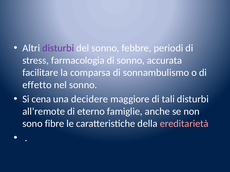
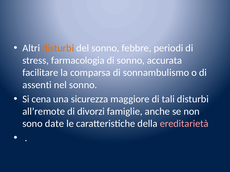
disturbi at (58, 48) colour: purple -> orange
effetto: effetto -> assenti
decidere: decidere -> sicurezza
eterno: eterno -> divorzi
fibre: fibre -> date
